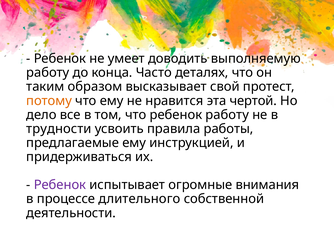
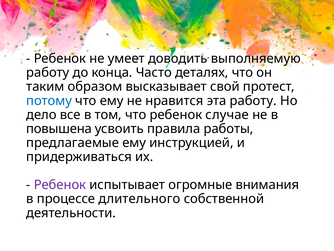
потому colour: orange -> blue
эта чертой: чертой -> работу
ребенок работу: работу -> случае
трудности: трудности -> повышена
